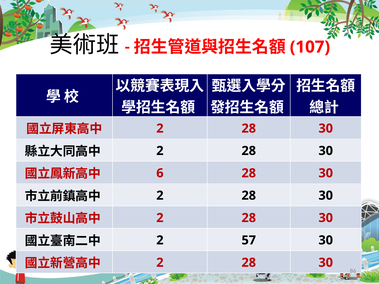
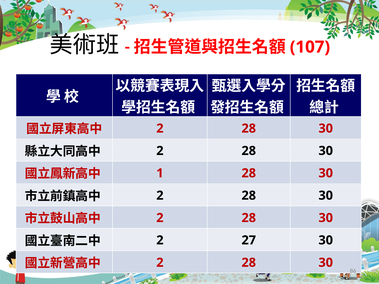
6: 6 -> 1
57: 57 -> 27
